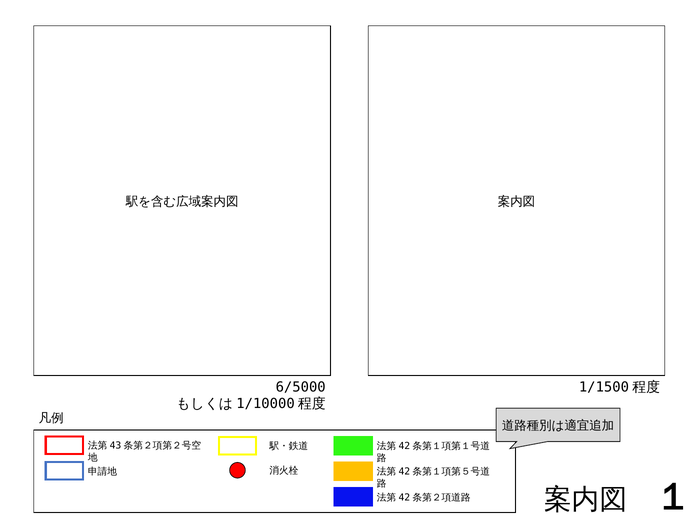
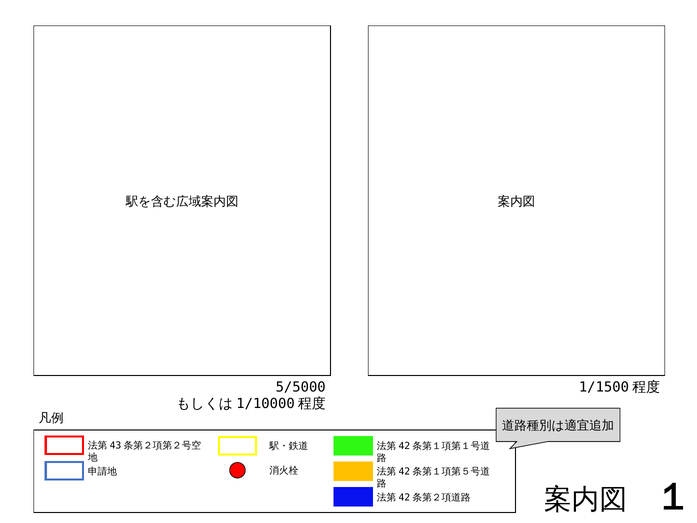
6/5000: 6/5000 -> 5/5000
